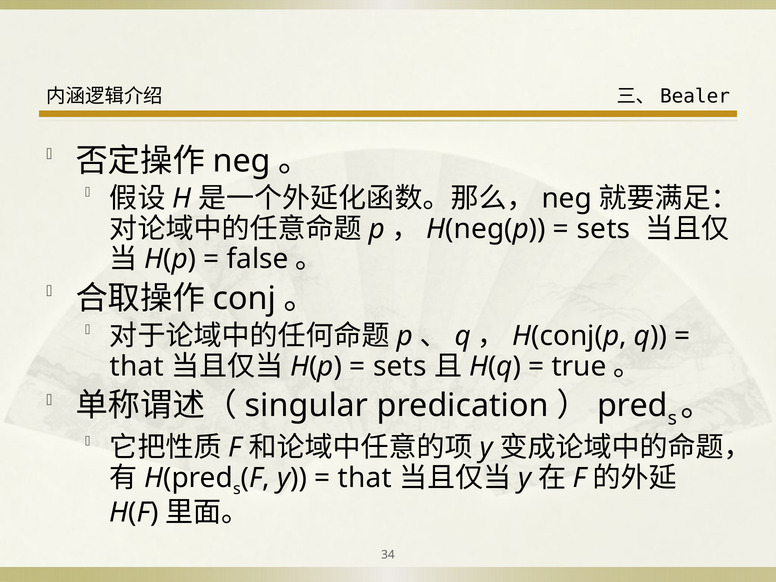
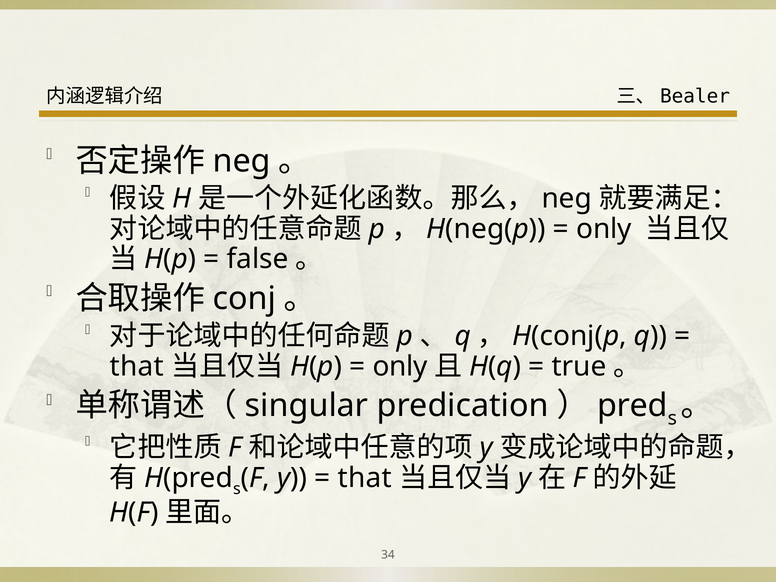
sets at (604, 229): sets -> only
sets at (400, 366): sets -> only
